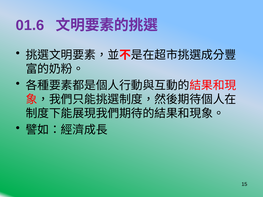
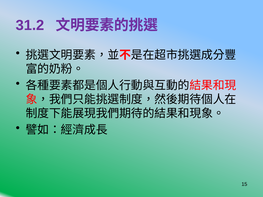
01.6: 01.6 -> 31.2
